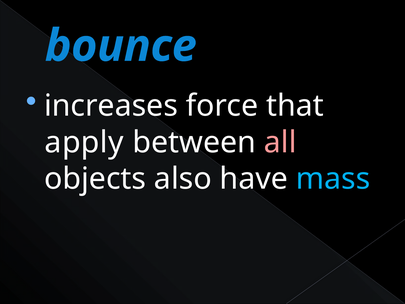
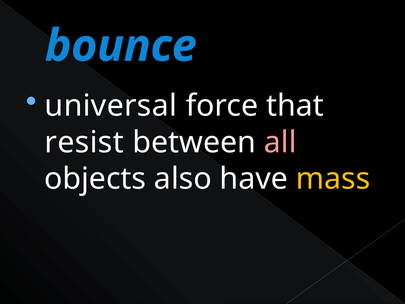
increases: increases -> universal
apply: apply -> resist
mass colour: light blue -> yellow
